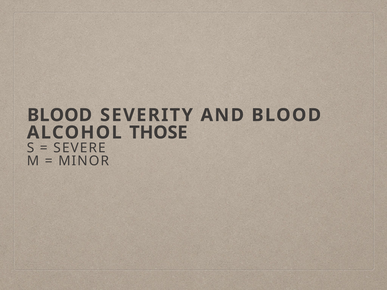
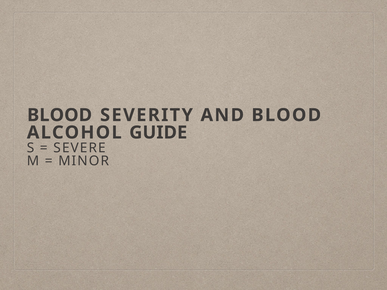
THOSE: THOSE -> GUIDE
